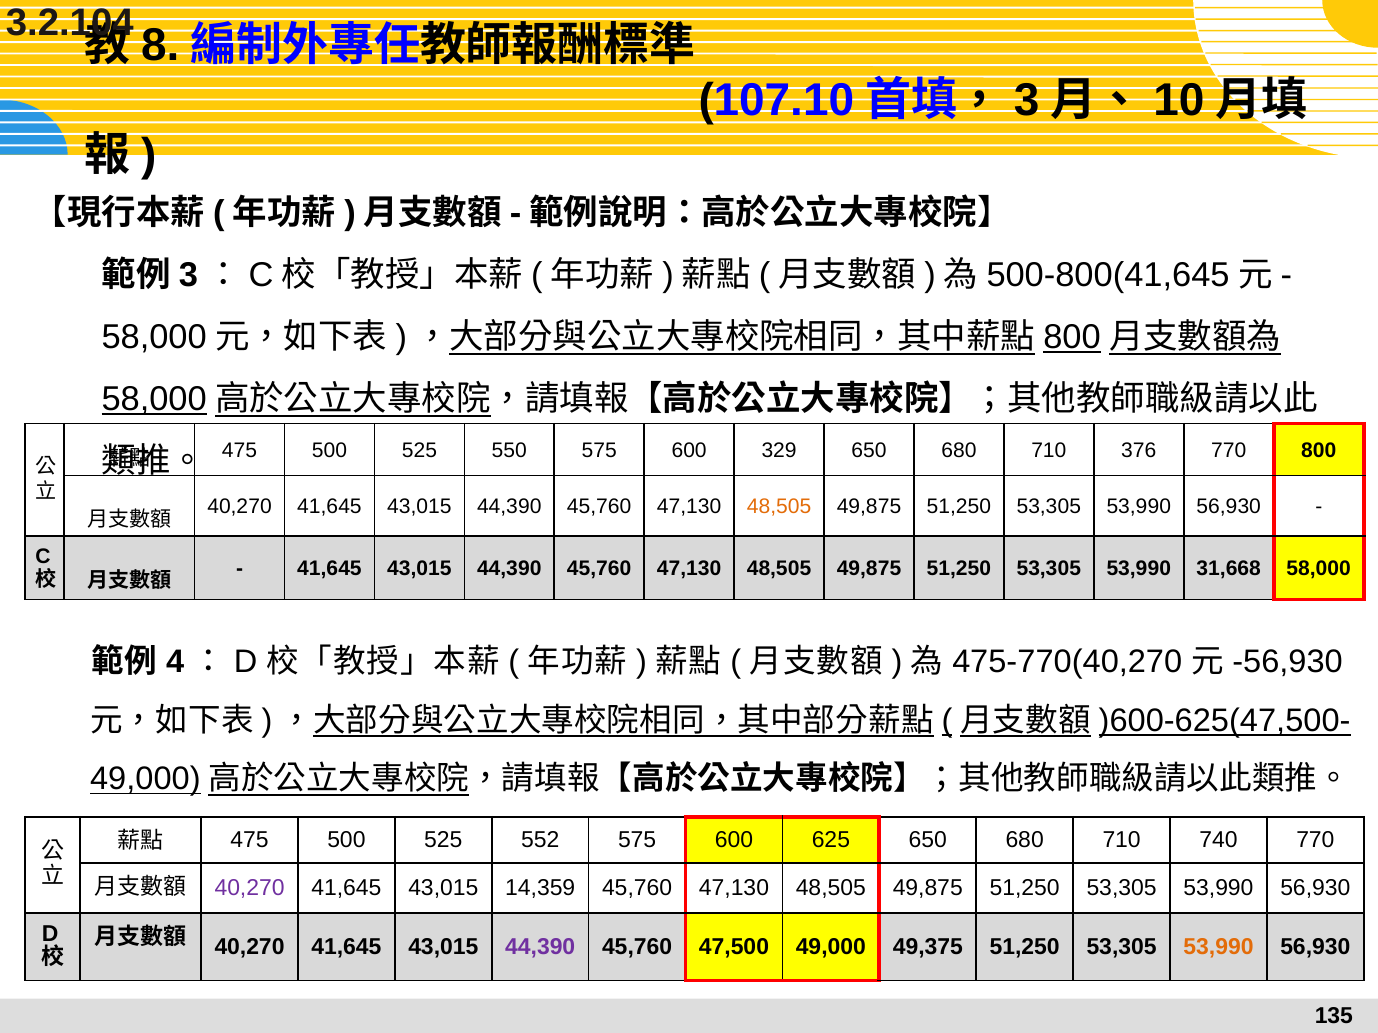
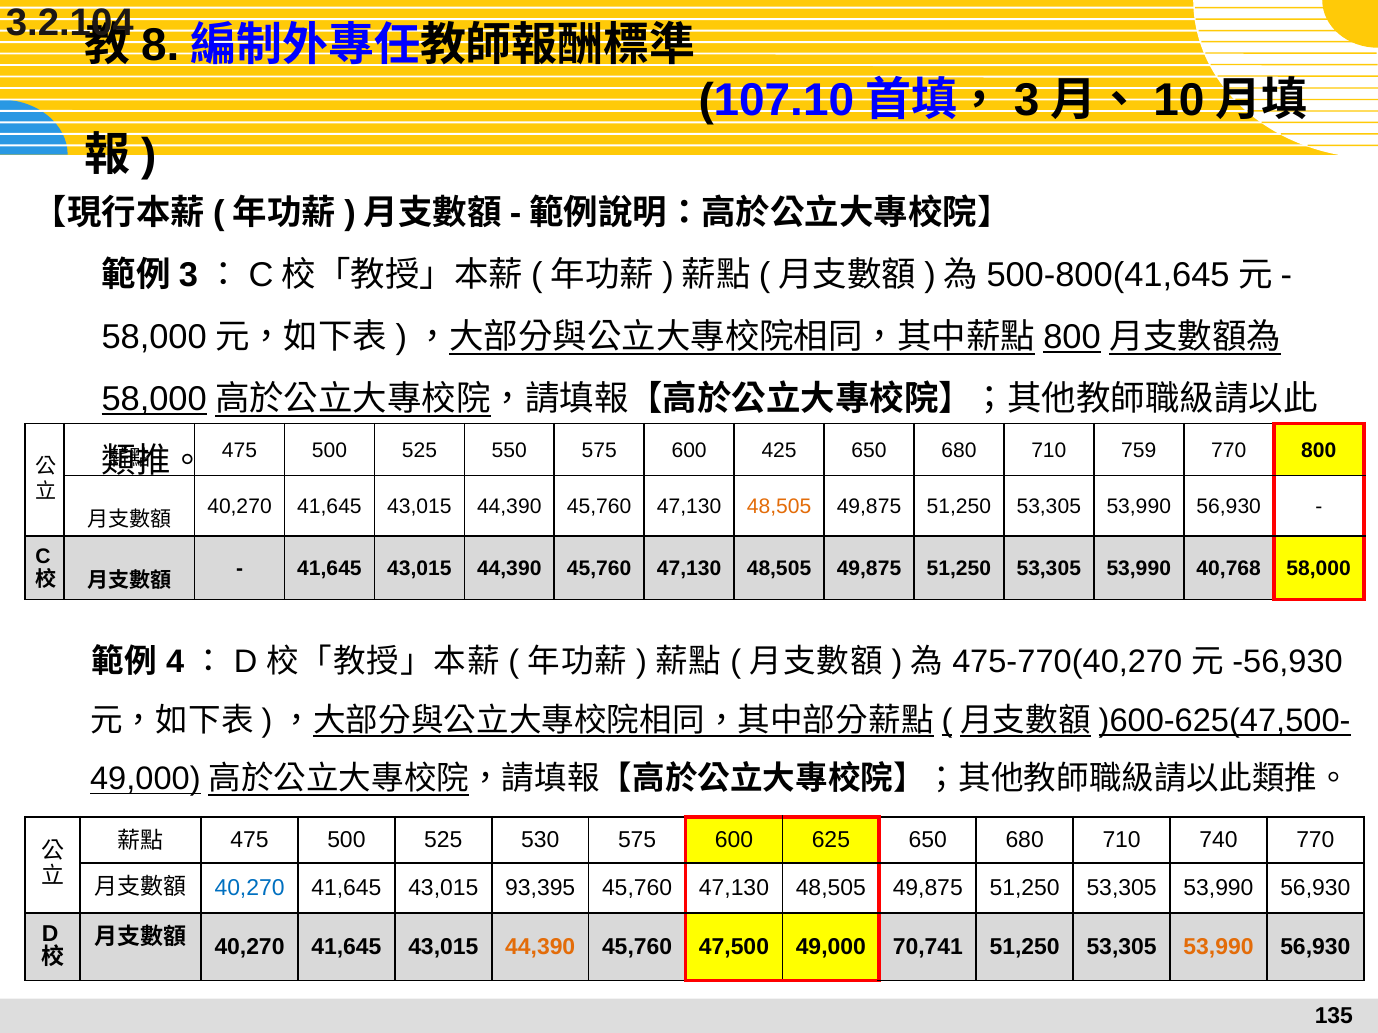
329: 329 -> 425
376: 376 -> 759
31,668: 31,668 -> 40,768
552: 552 -> 530
40,270 at (250, 888) colour: purple -> blue
14,359: 14,359 -> 93,395
44,390 at (540, 947) colour: purple -> orange
49,375: 49,375 -> 70,741
